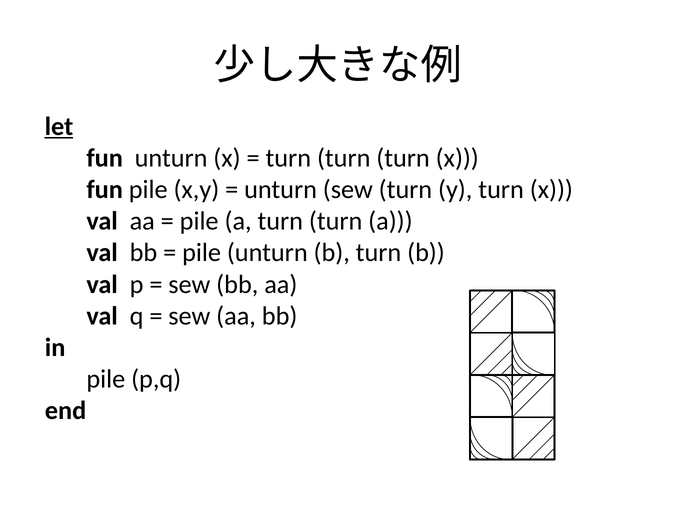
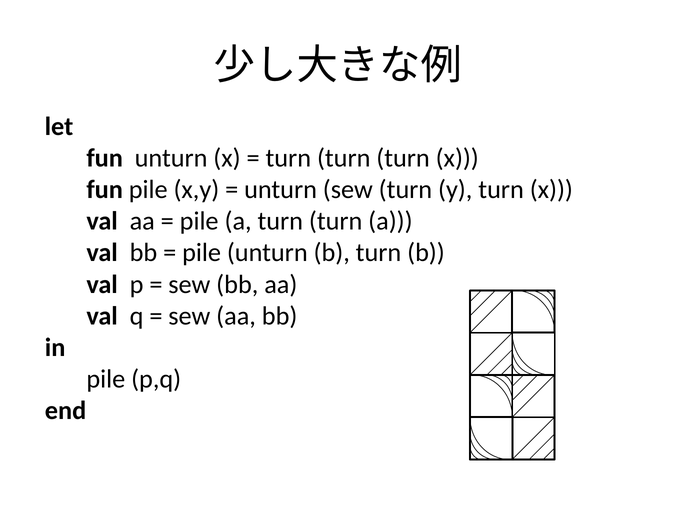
let underline: present -> none
